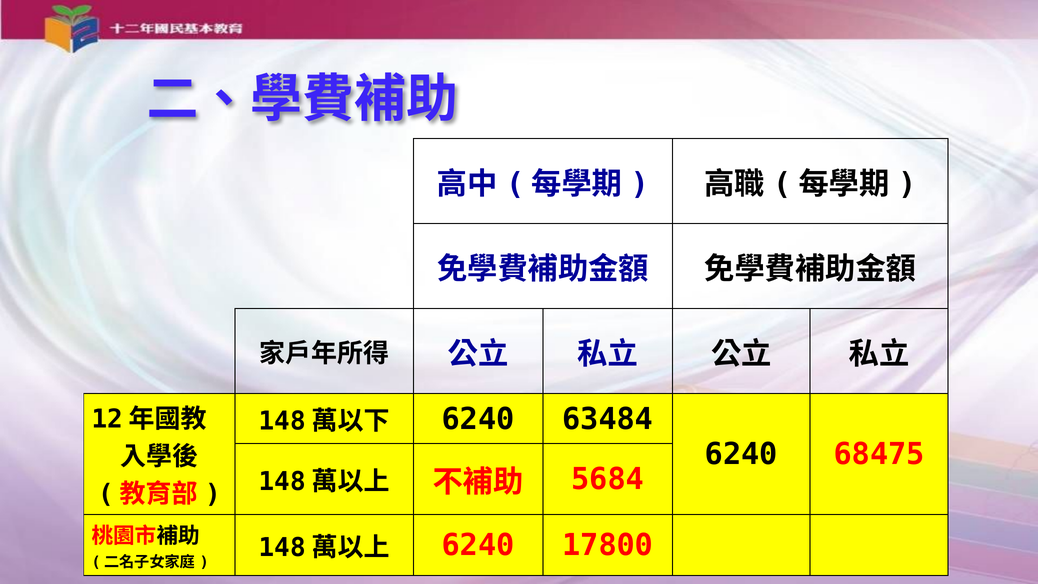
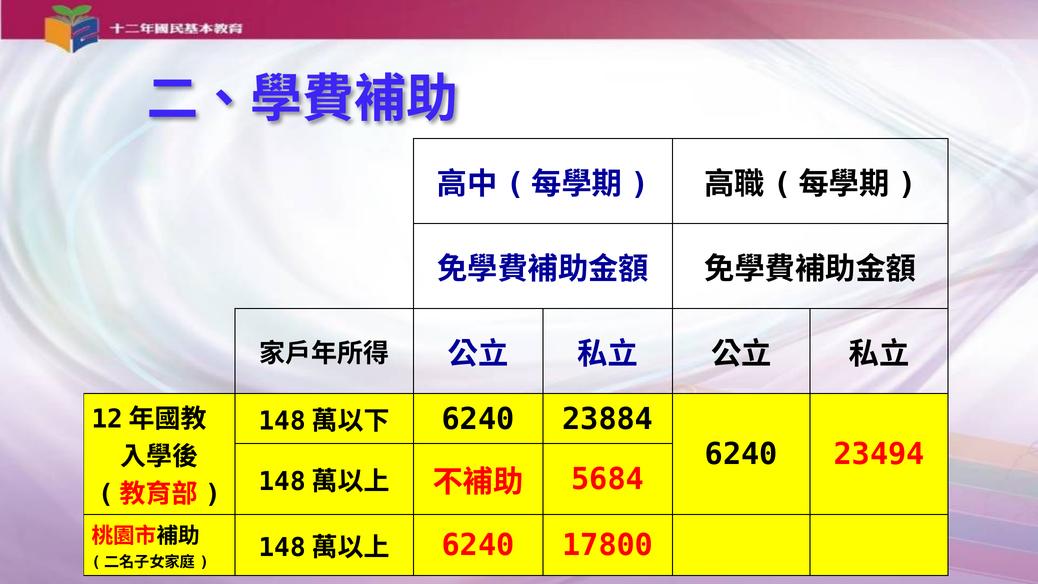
63484: 63484 -> 23884
68475: 68475 -> 23494
